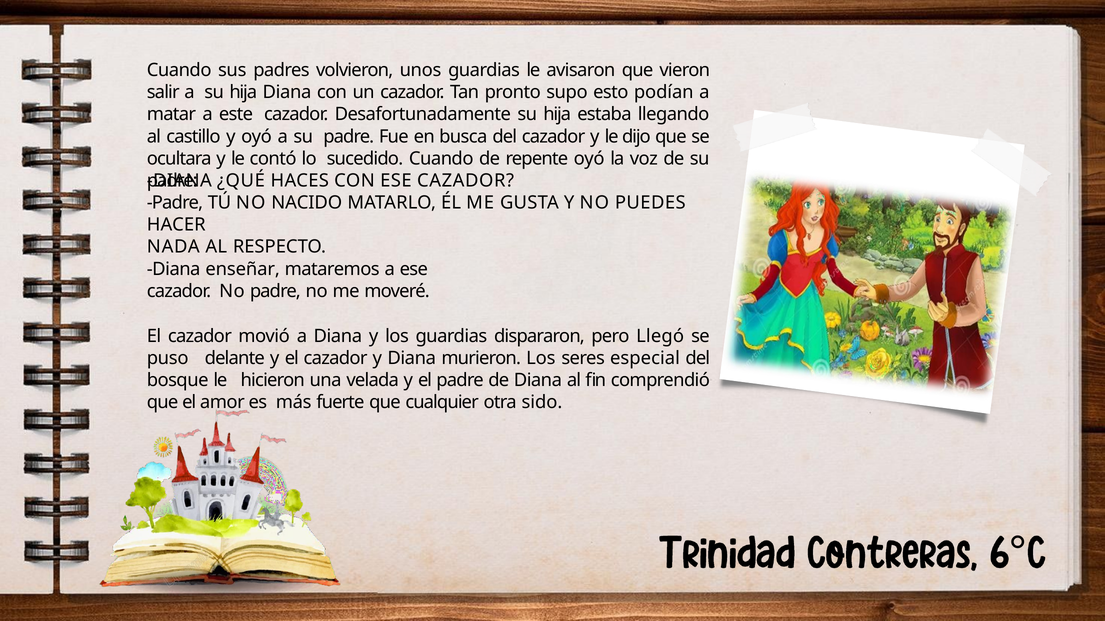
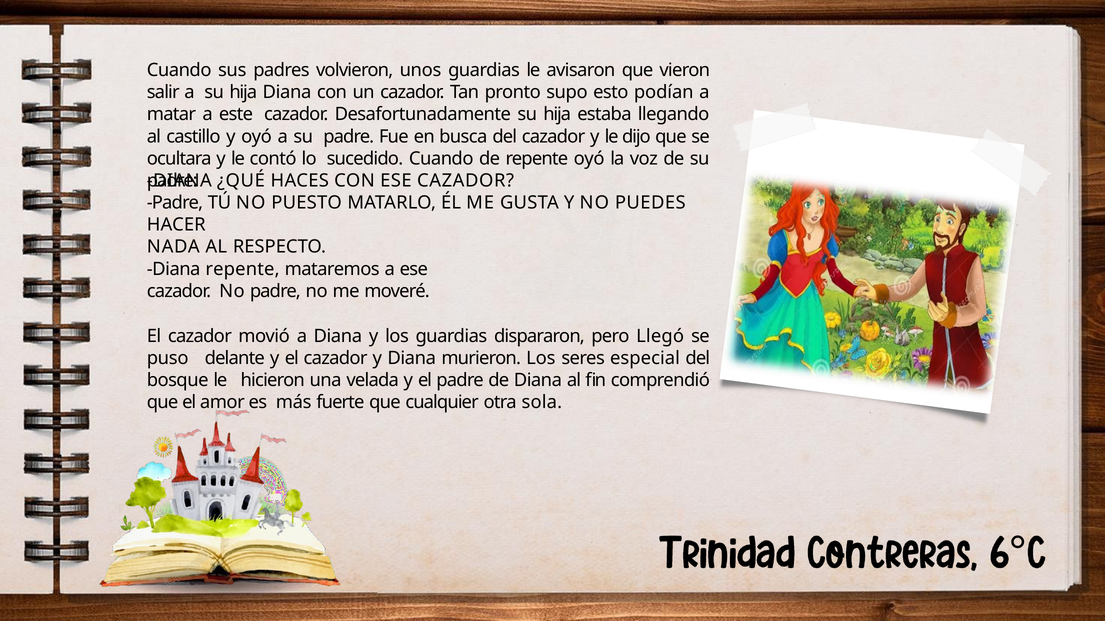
NACIDO: NACIDO -> PUESTO
Diana enseñar: enseñar -> repente
sido: sido -> sola
